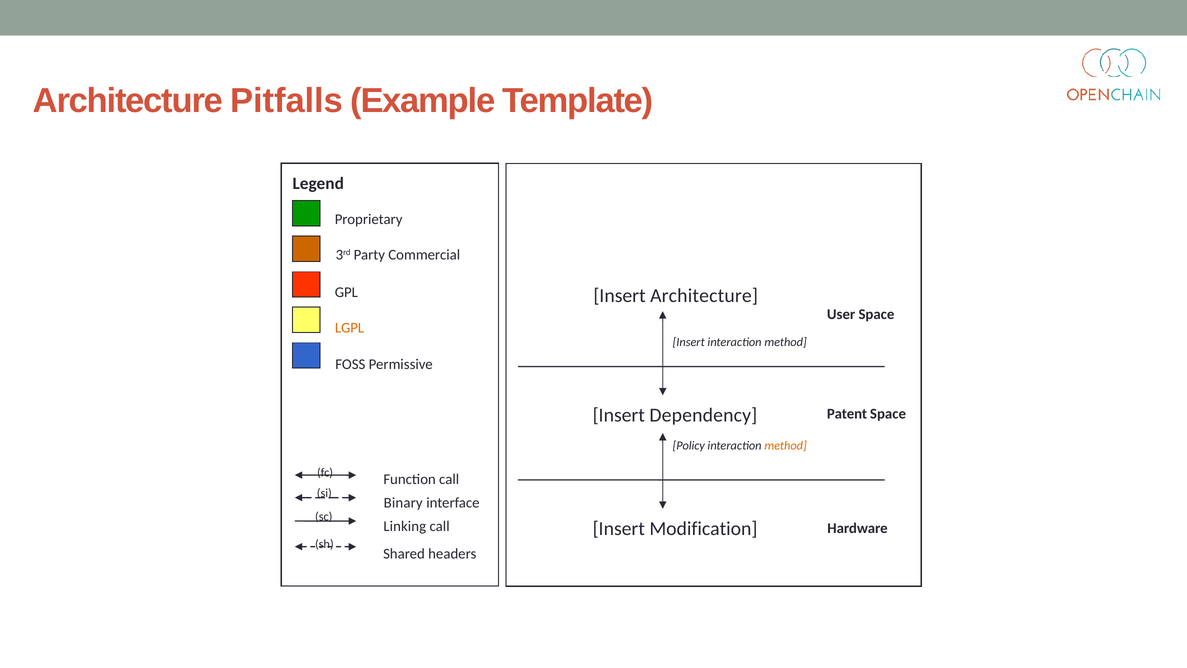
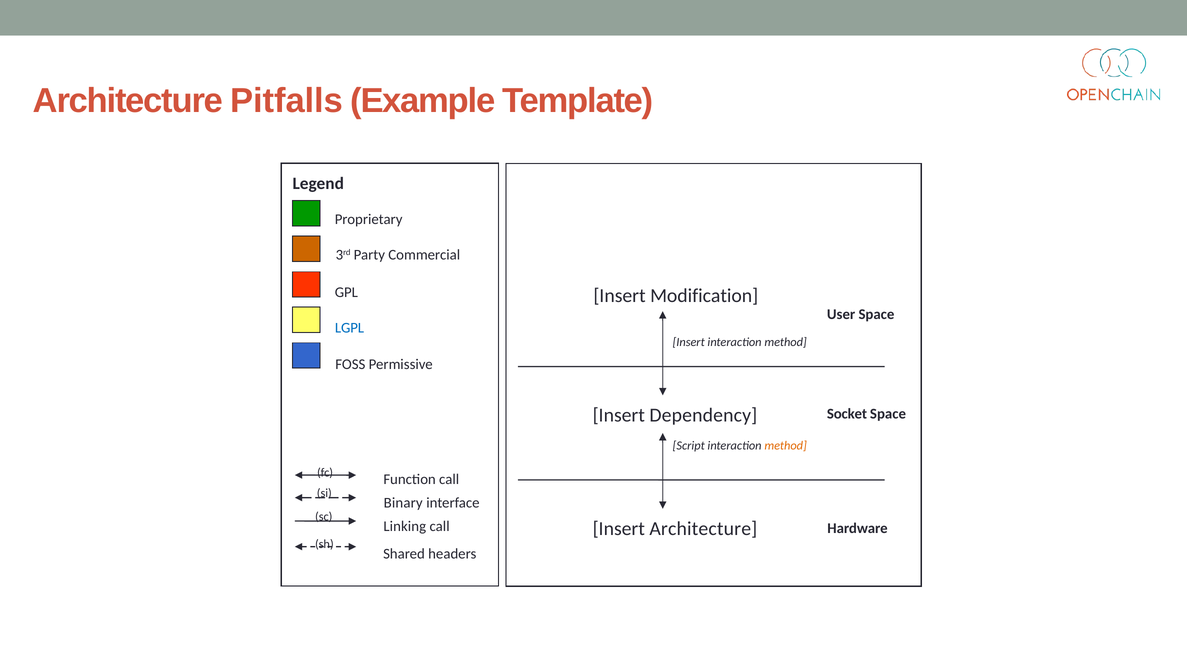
Insert Architecture: Architecture -> Modification
LGPL colour: orange -> blue
Patent: Patent -> Socket
Policy: Policy -> Script
Insert Modification: Modification -> Architecture
